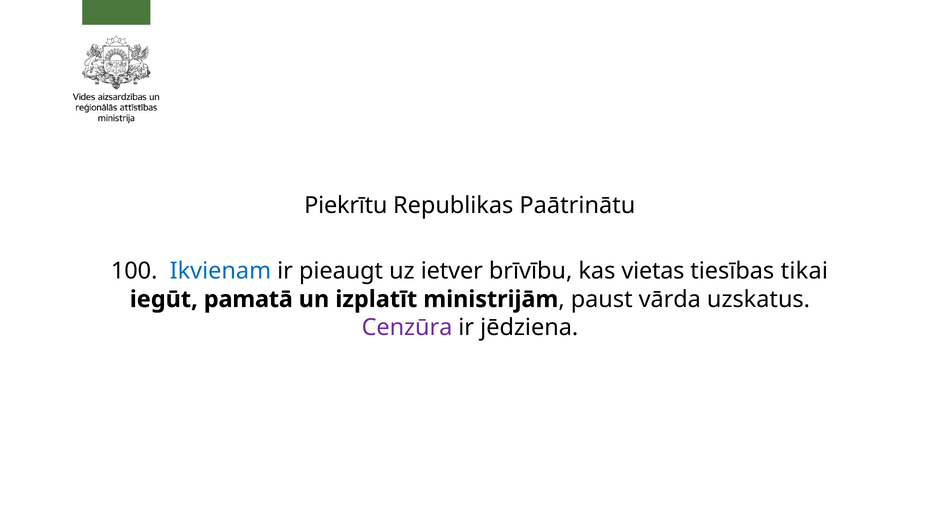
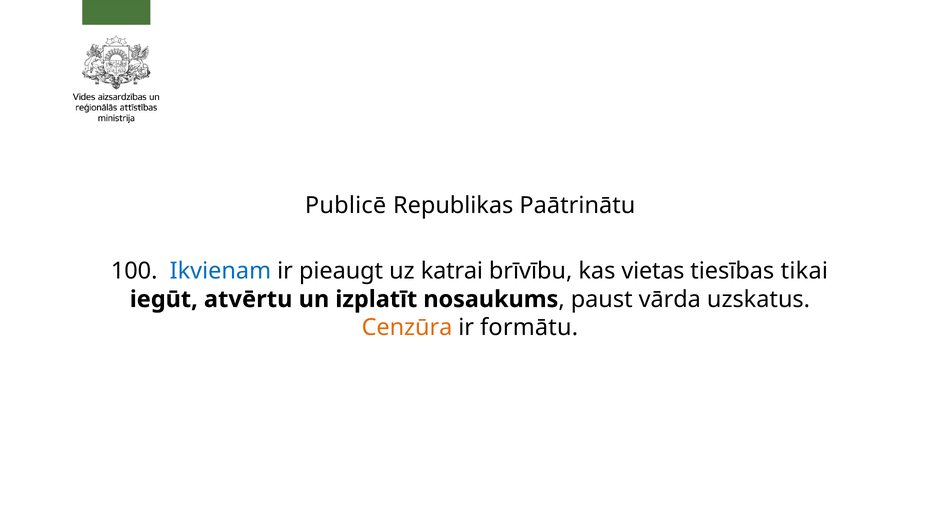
Piekrītu: Piekrītu -> Publicē
ietver: ietver -> katrai
pamatā: pamatā -> atvērtu
ministrijām: ministrijām -> nosaukums
Cenzūra colour: purple -> orange
jēdziena: jēdziena -> formātu
